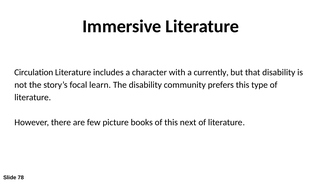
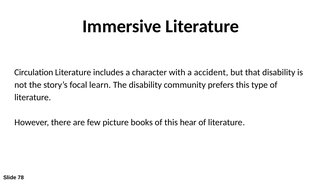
currently: currently -> accident
next: next -> hear
